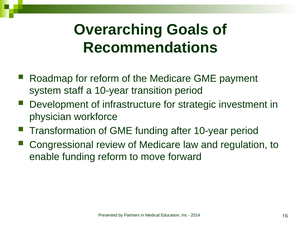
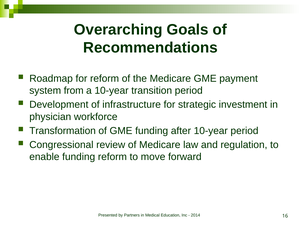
staff: staff -> from
